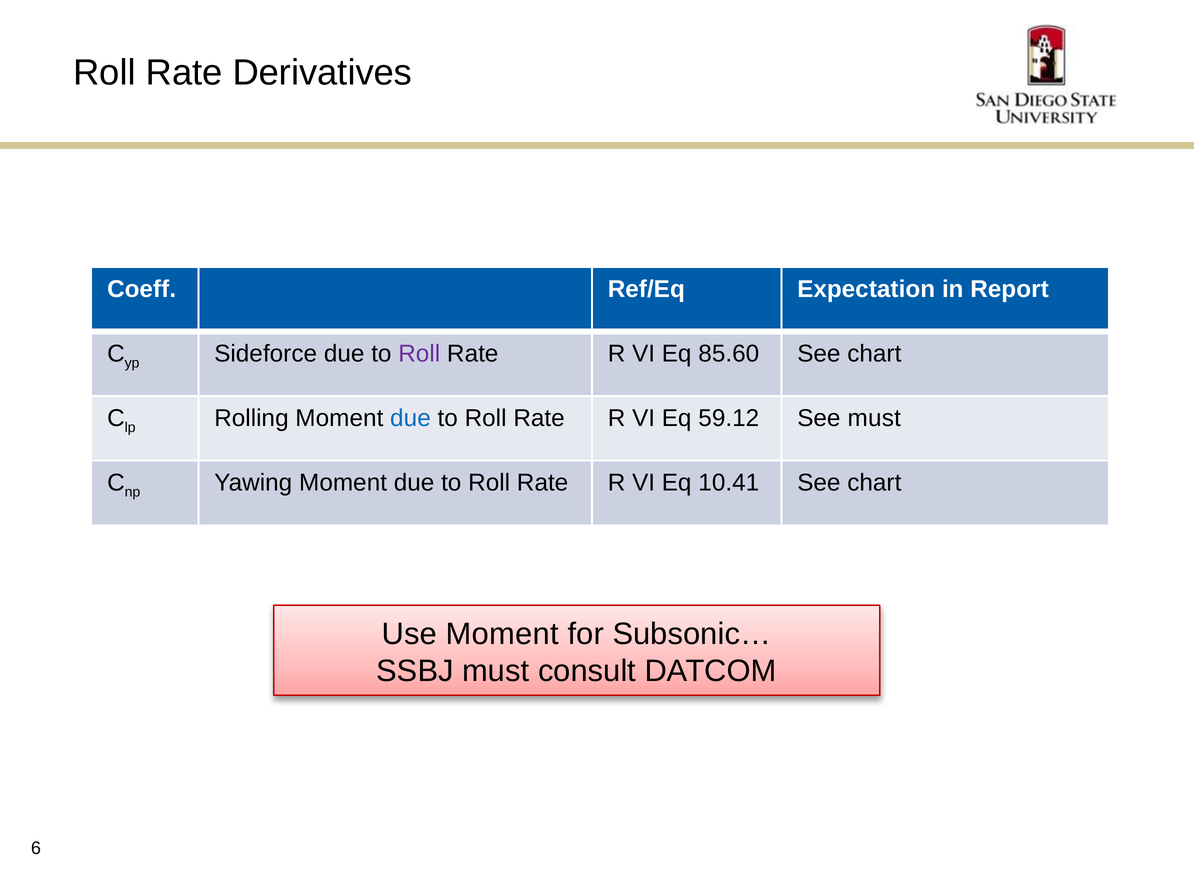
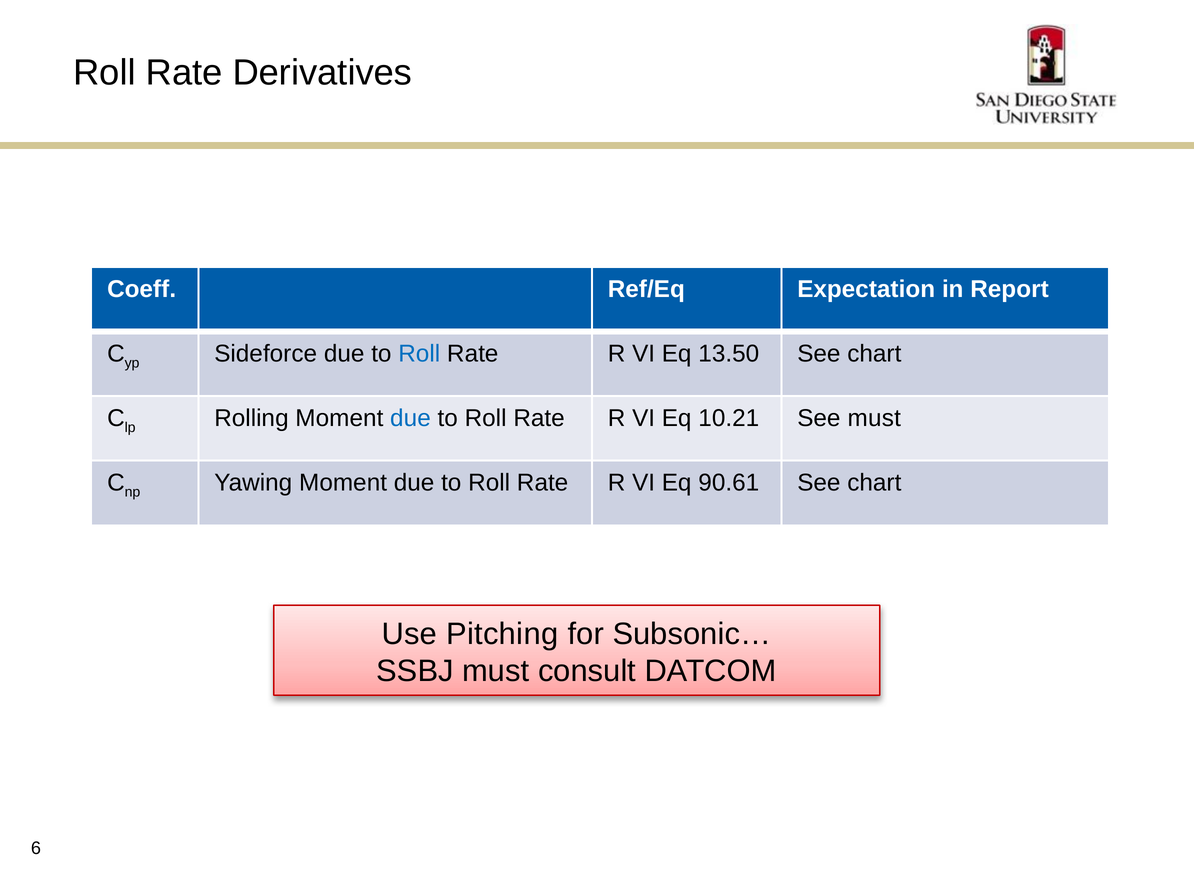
Roll at (419, 353) colour: purple -> blue
85.60: 85.60 -> 13.50
59.12: 59.12 -> 10.21
10.41: 10.41 -> 90.61
Use Moment: Moment -> Pitching
